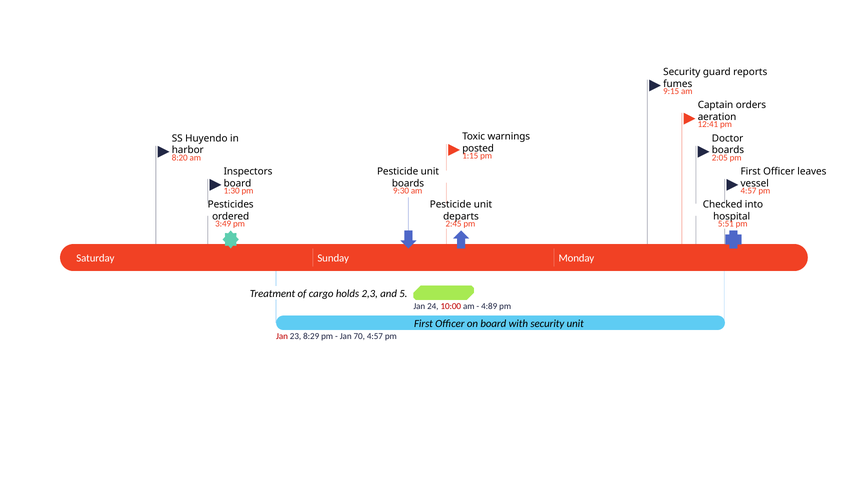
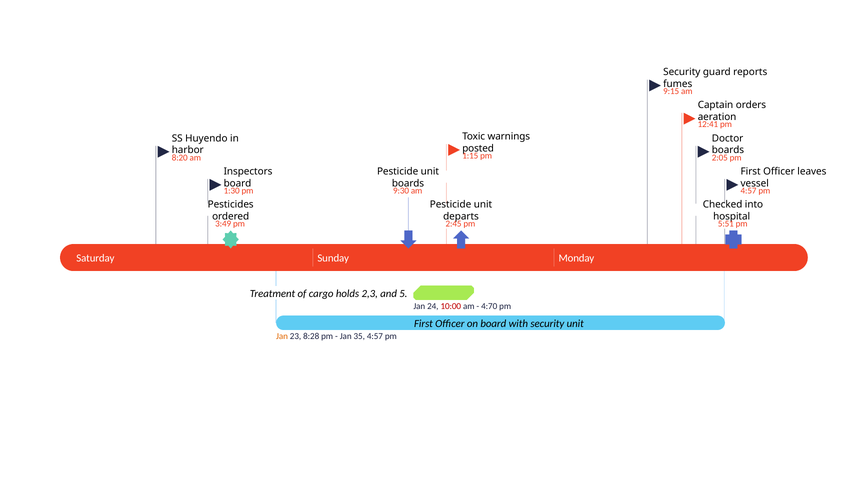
4:89: 4:89 -> 4:70
Jan at (282, 336) colour: red -> orange
8:29: 8:29 -> 8:28
70: 70 -> 35
